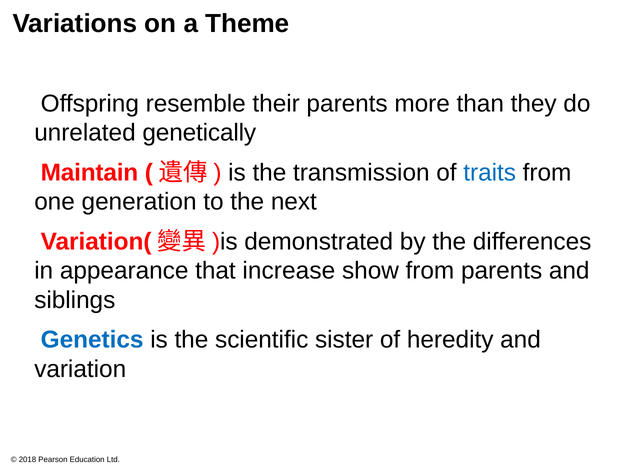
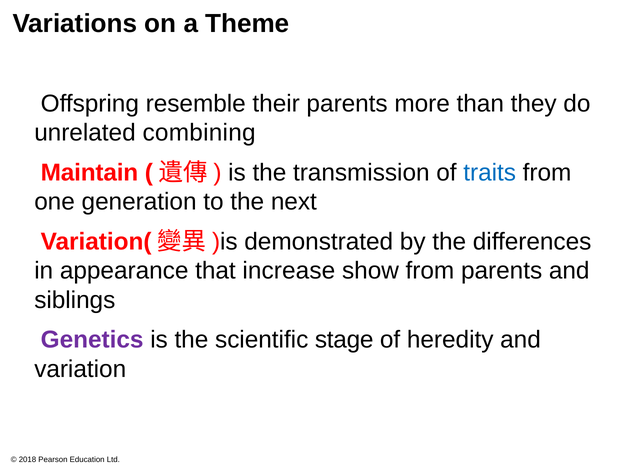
genetically: genetically -> combining
Genetics colour: blue -> purple
sister: sister -> stage
